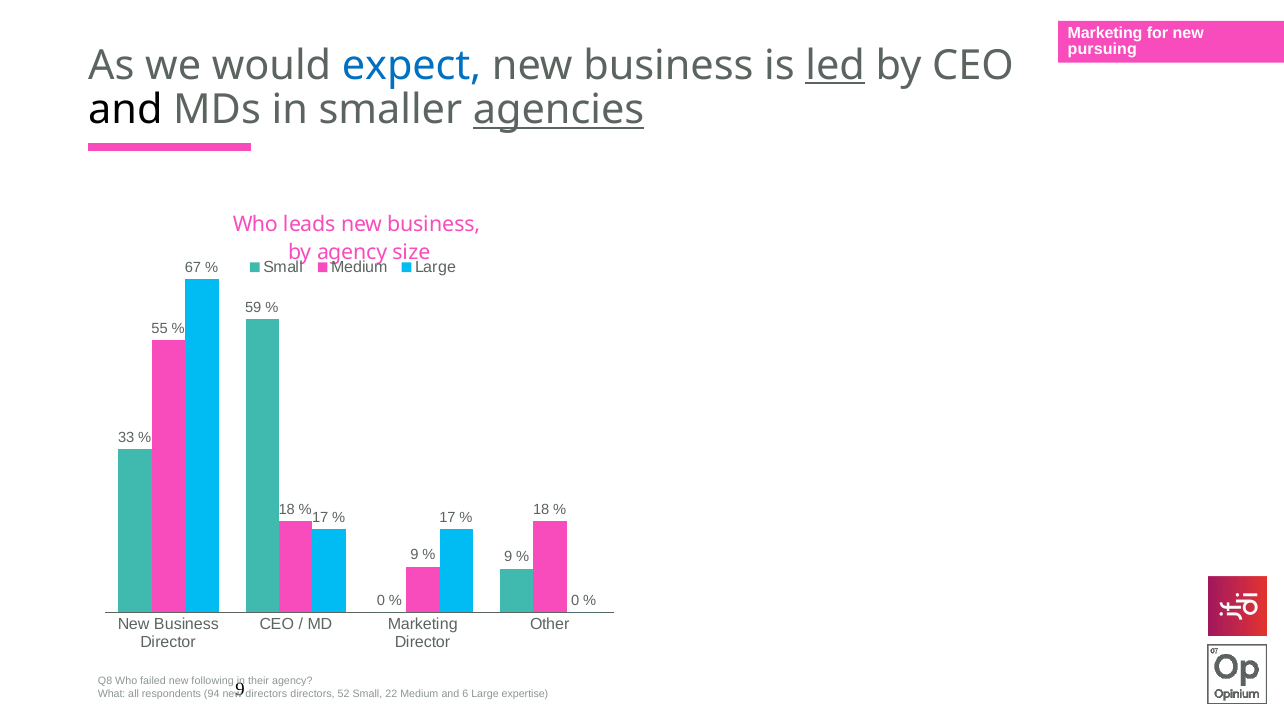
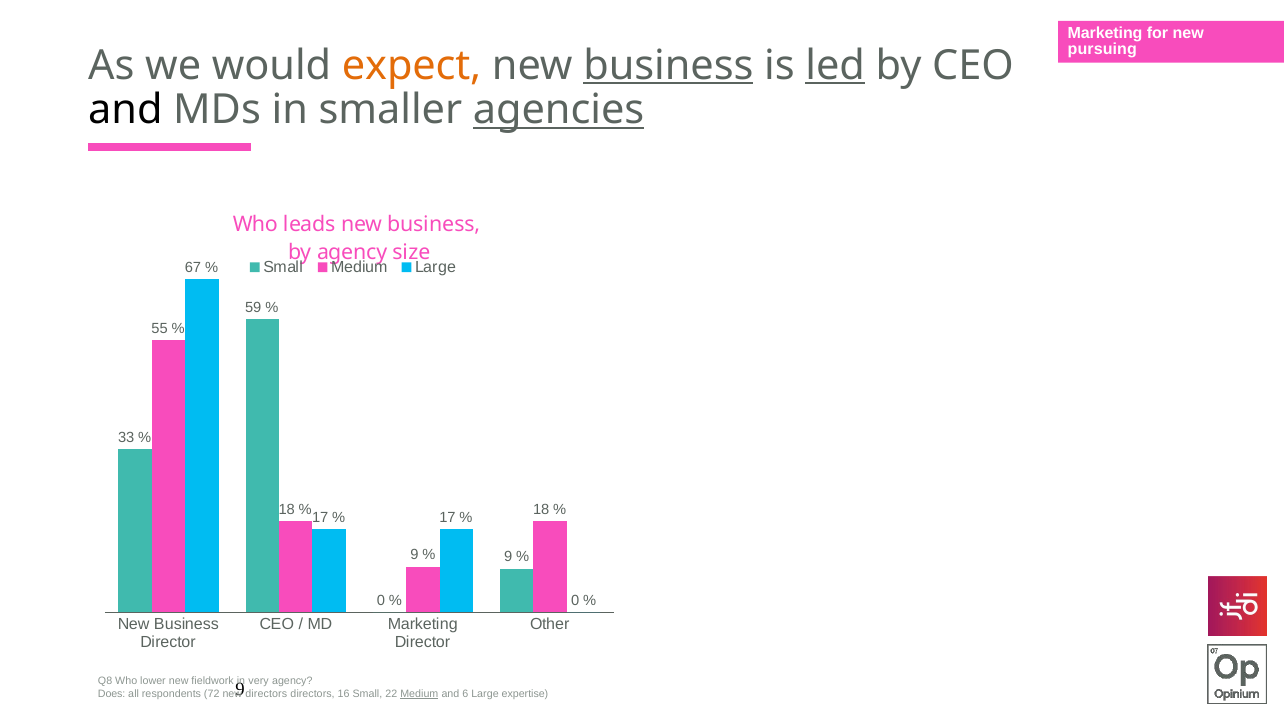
expect colour: blue -> orange
business at (668, 65) underline: none -> present
failed: failed -> lower
following: following -> fieldwork
their: their -> very
What: What -> Does
94: 94 -> 72
52: 52 -> 16
Medium at (419, 694) underline: none -> present
